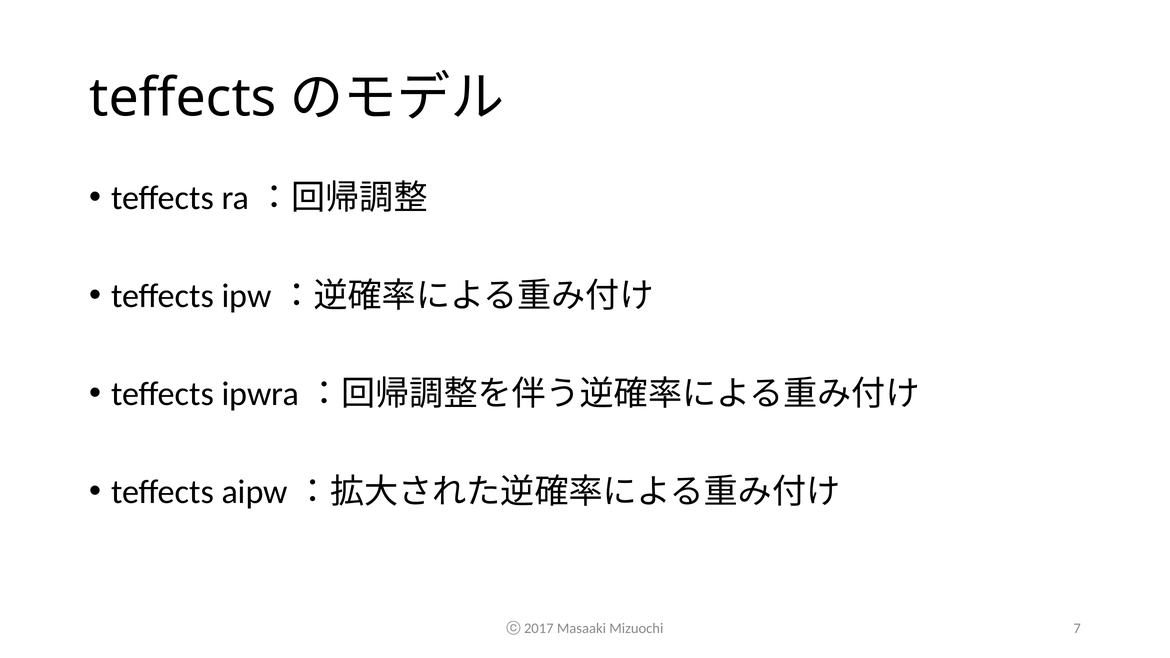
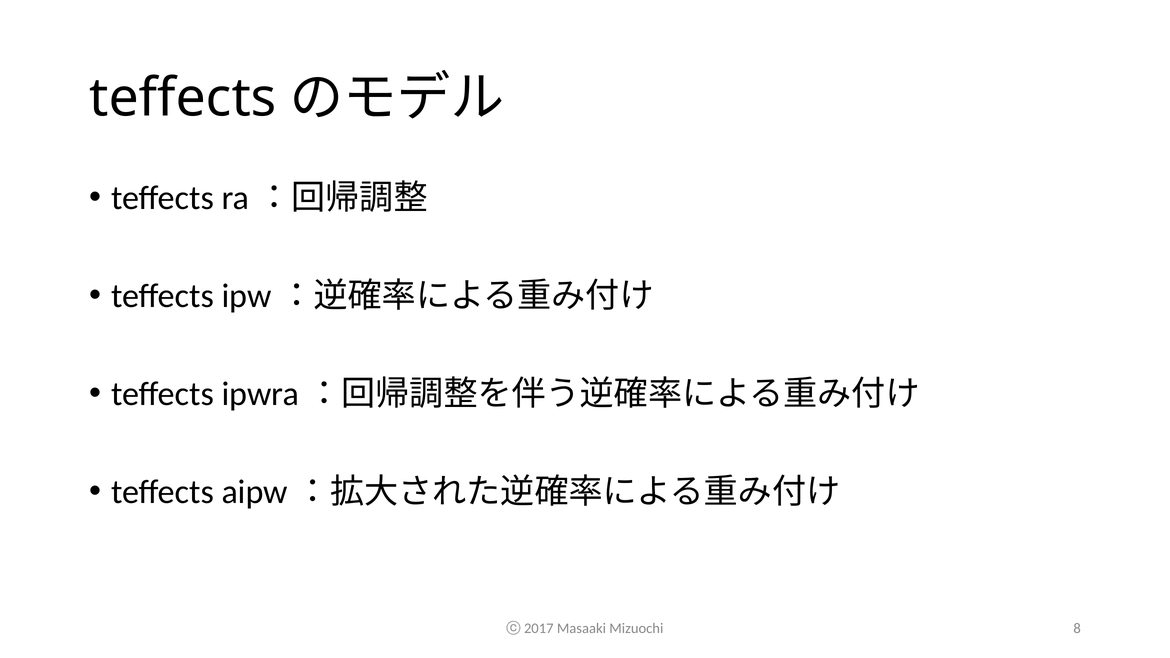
7: 7 -> 8
